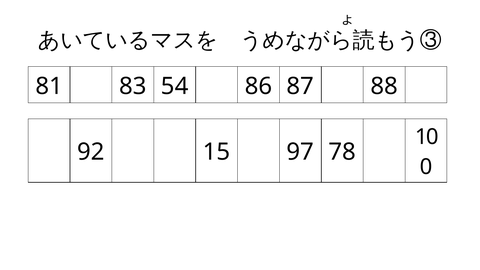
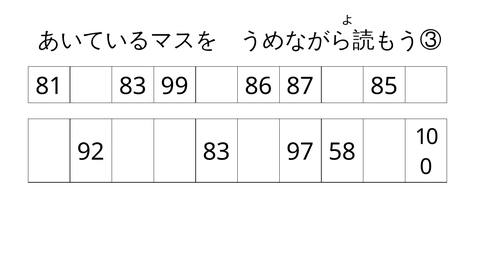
54: 54 -> 99
88: 88 -> 85
92 15: 15 -> 83
78: 78 -> 58
